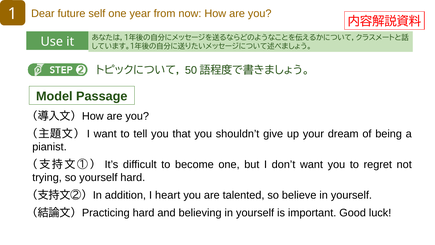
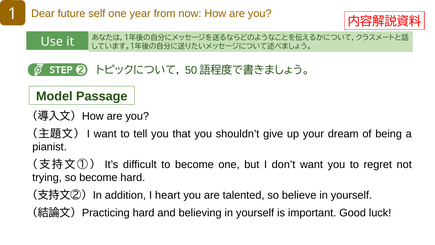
so yourself: yourself -> become
